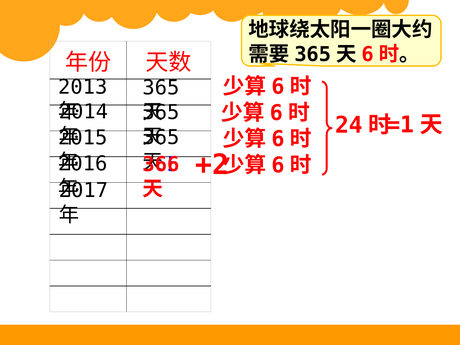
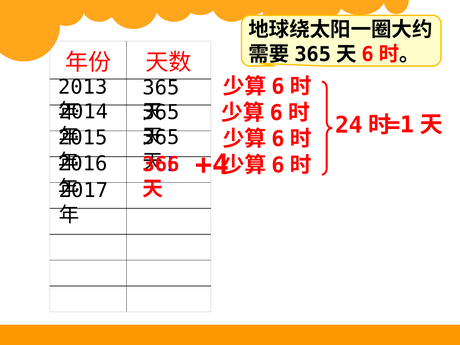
+2: +2 -> +4
